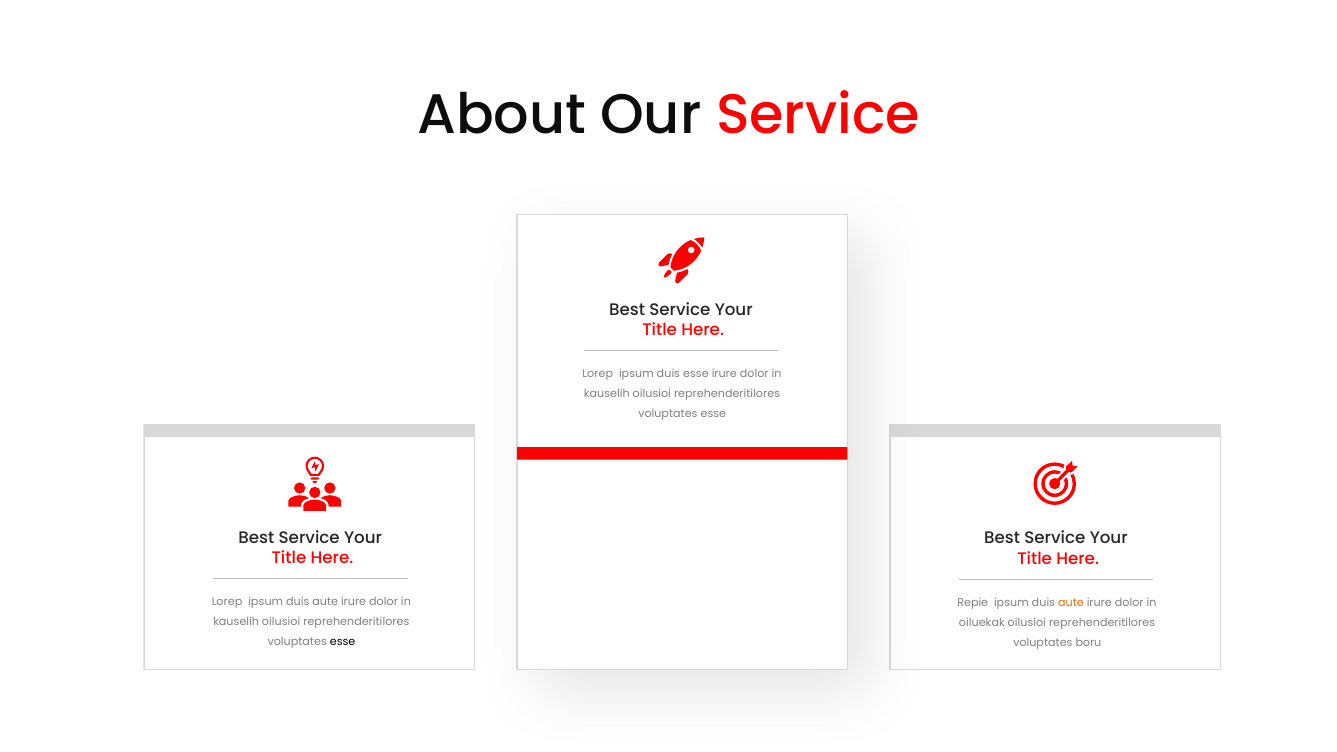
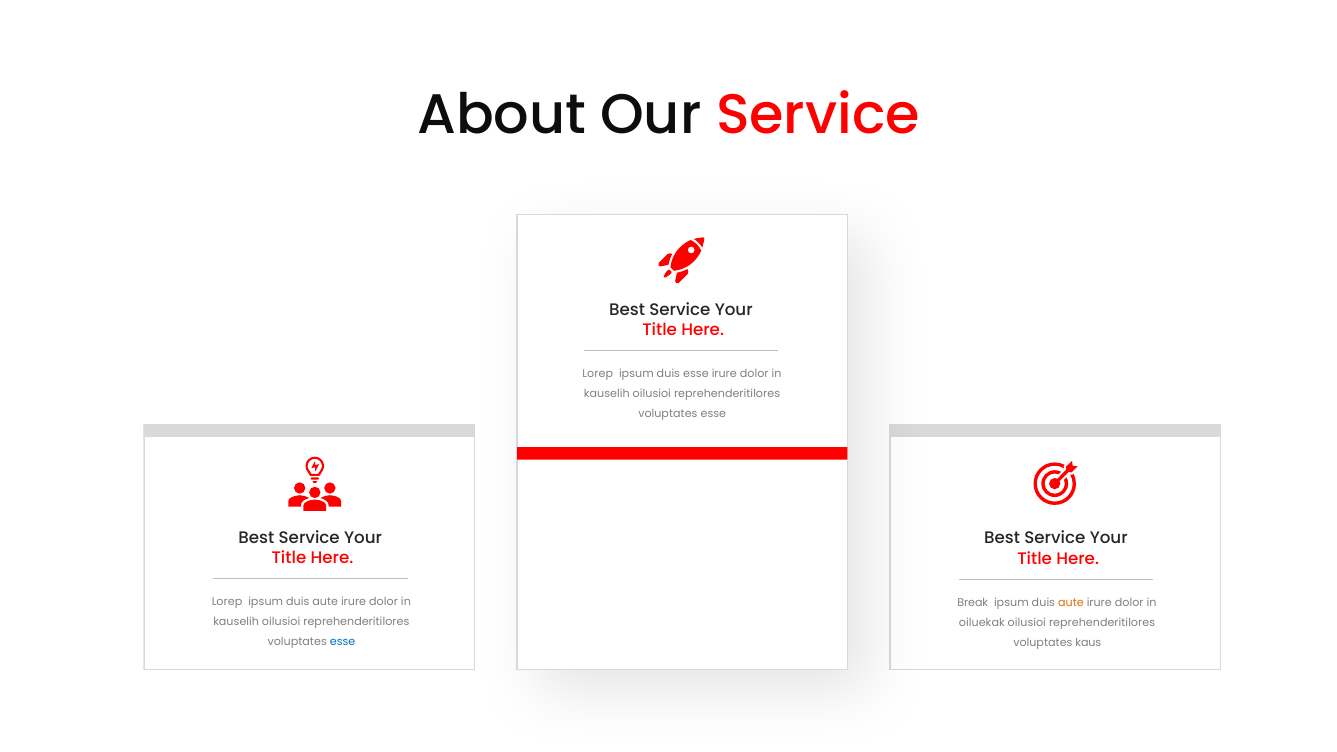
Repie: Repie -> Break
esse at (343, 642) colour: black -> blue
boru: boru -> kaus
